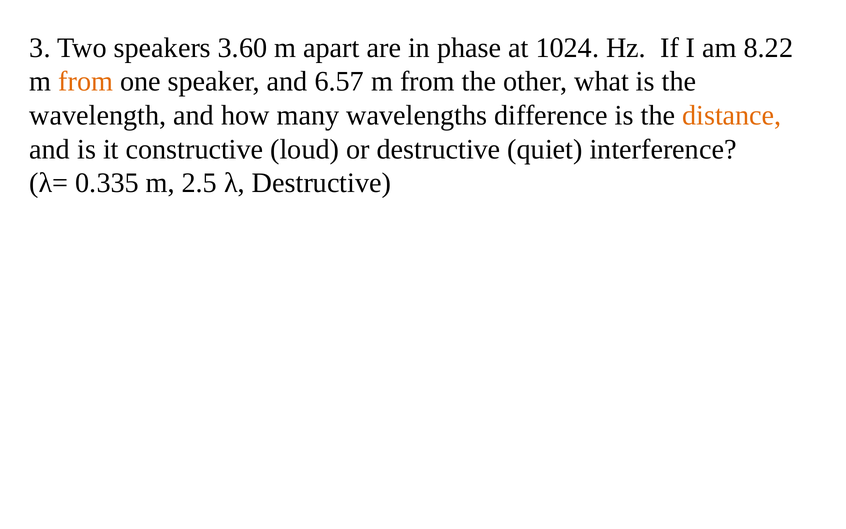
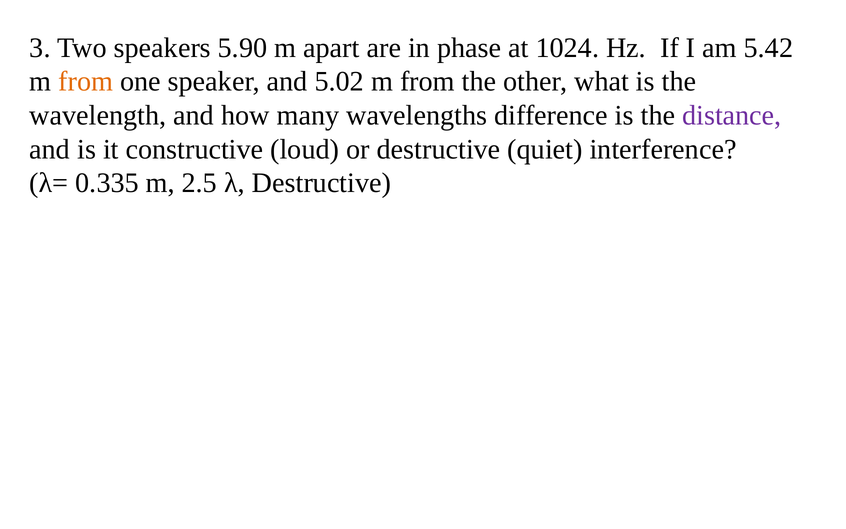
3.60: 3.60 -> 5.90
8.22: 8.22 -> 5.42
6.57: 6.57 -> 5.02
distance colour: orange -> purple
